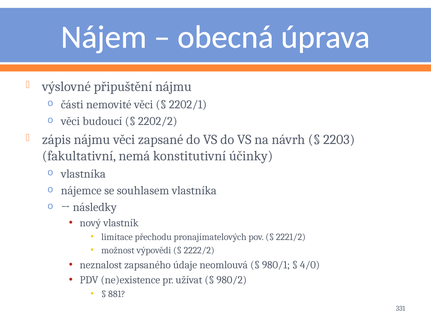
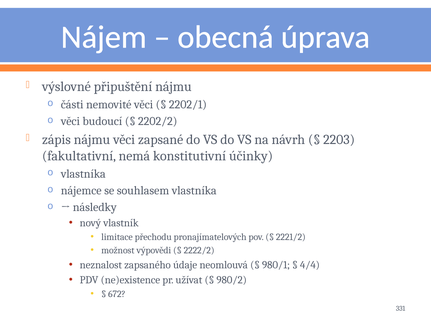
4/0: 4/0 -> 4/4
881: 881 -> 672
